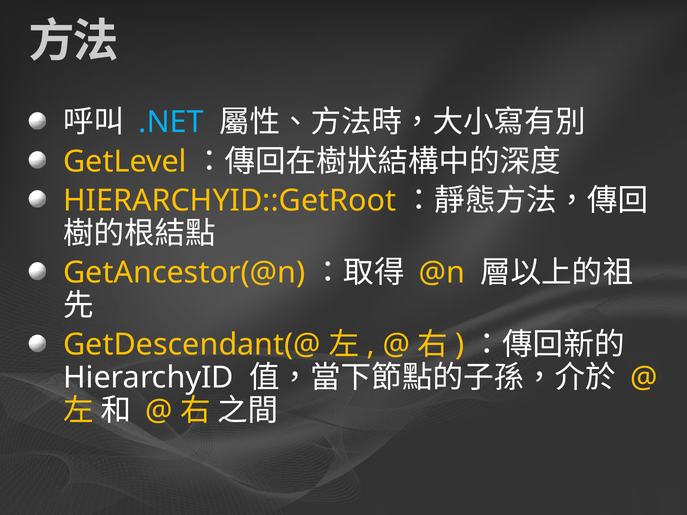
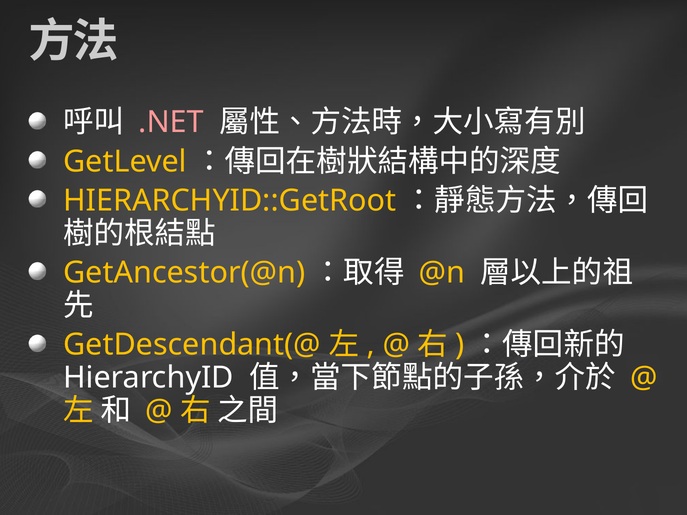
.NET colour: light blue -> pink
